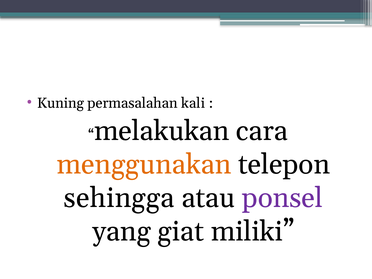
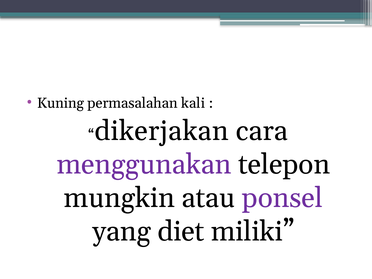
melakukan: melakukan -> dikerjakan
menggunakan colour: orange -> purple
sehingga: sehingga -> mungkin
giat: giat -> diet
